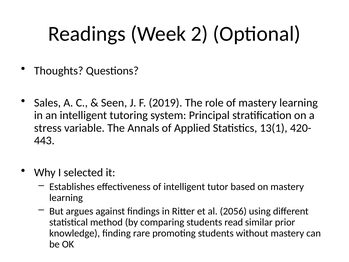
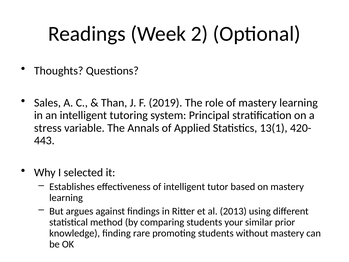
Seen: Seen -> Than
2056: 2056 -> 2013
read: read -> your
